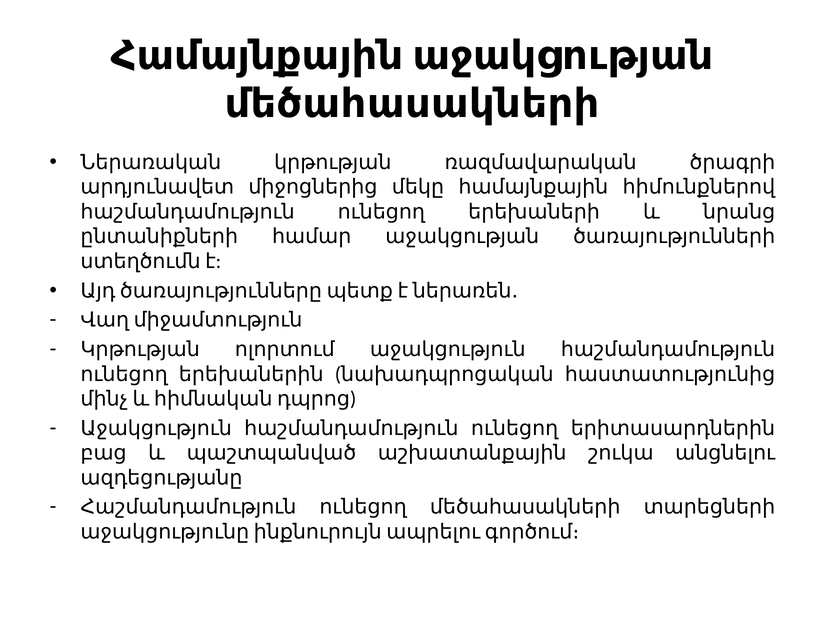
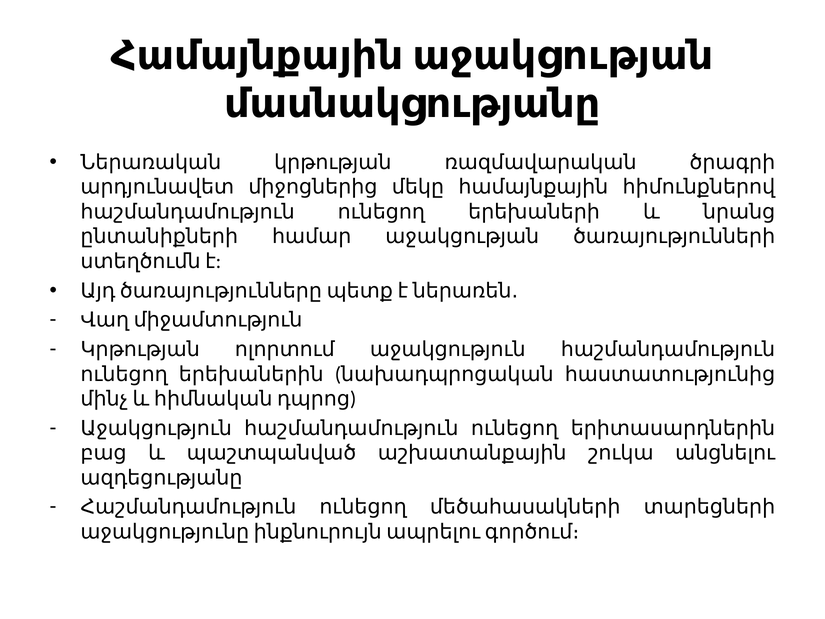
մեծահասակների at (412, 104): մեծահասակների -> մասնակցությանը
